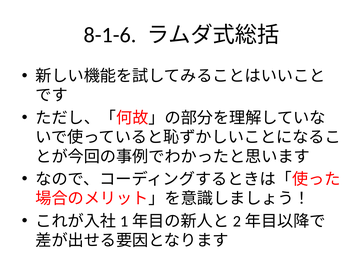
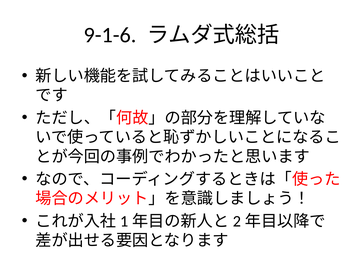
8-1-6: 8-1-6 -> 9-1-6
